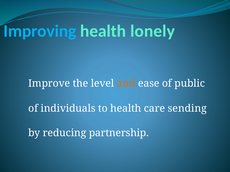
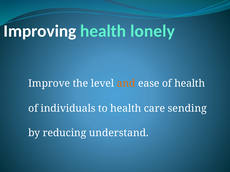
Improving colour: light blue -> white
of public: public -> health
partnership: partnership -> understand
